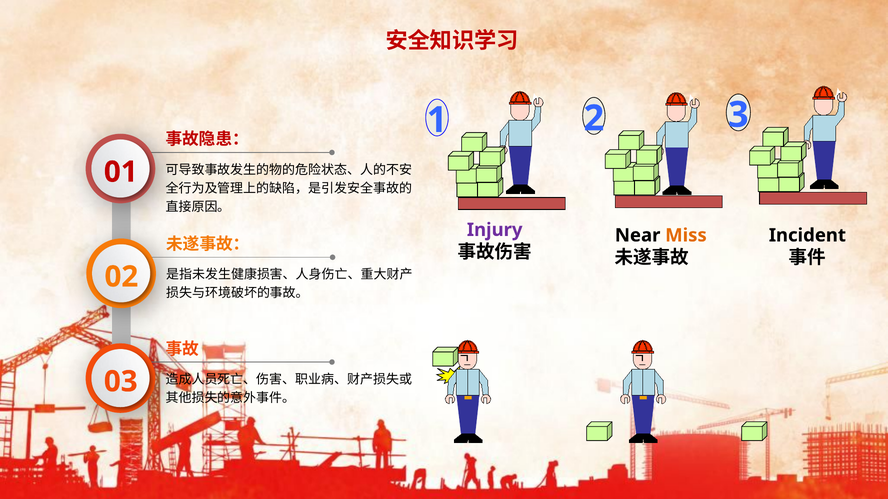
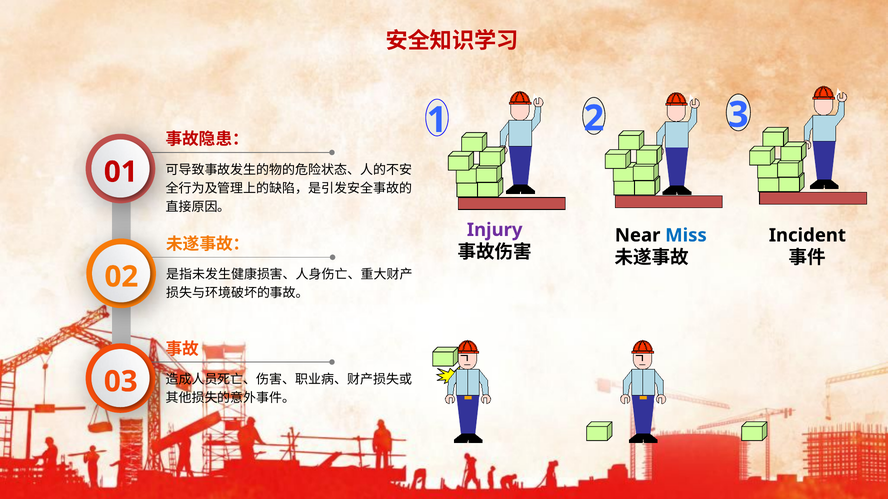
Miss colour: orange -> blue
